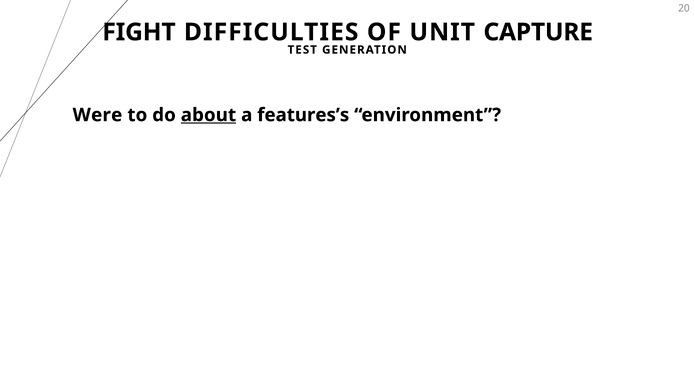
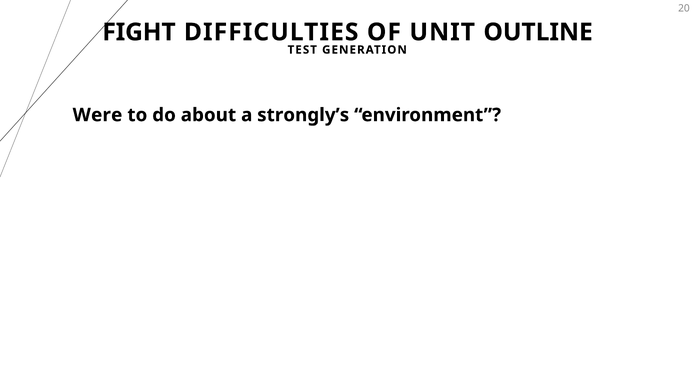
CAPTURE: CAPTURE -> OUTLINE
about underline: present -> none
features’s: features’s -> strongly’s
